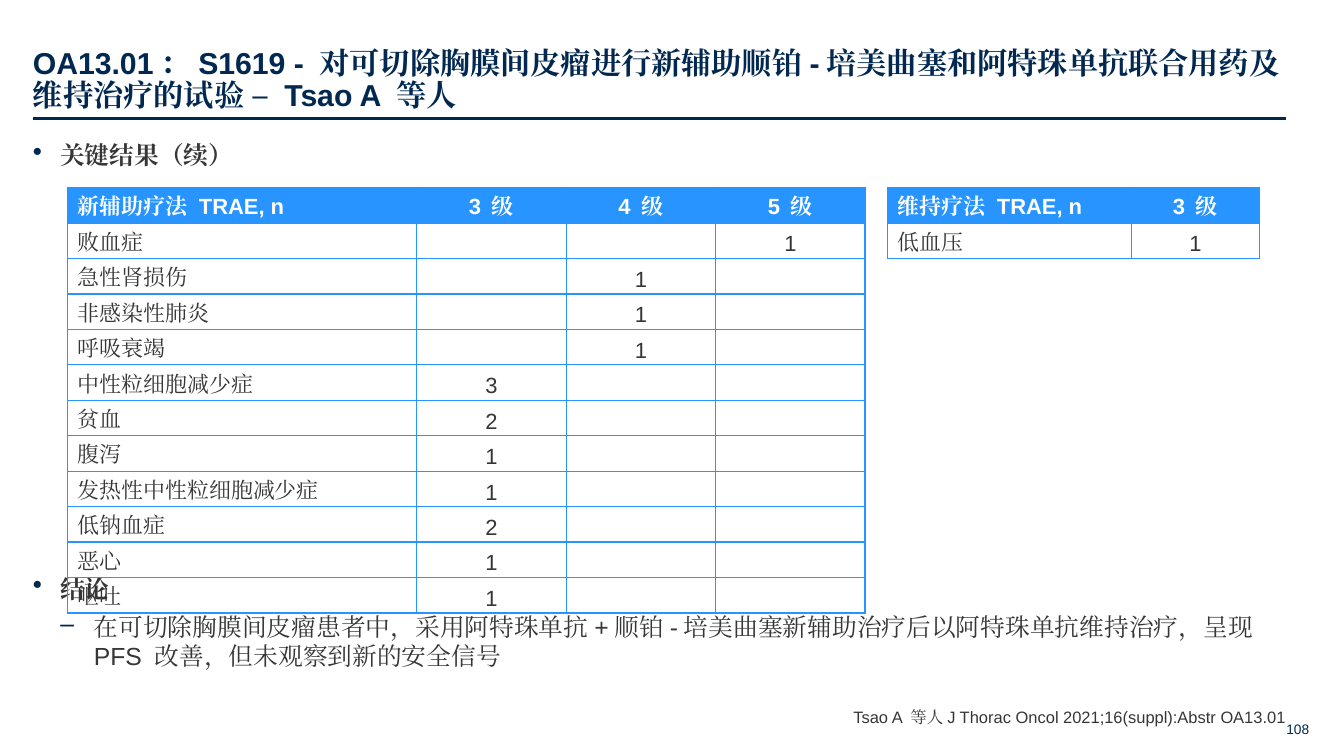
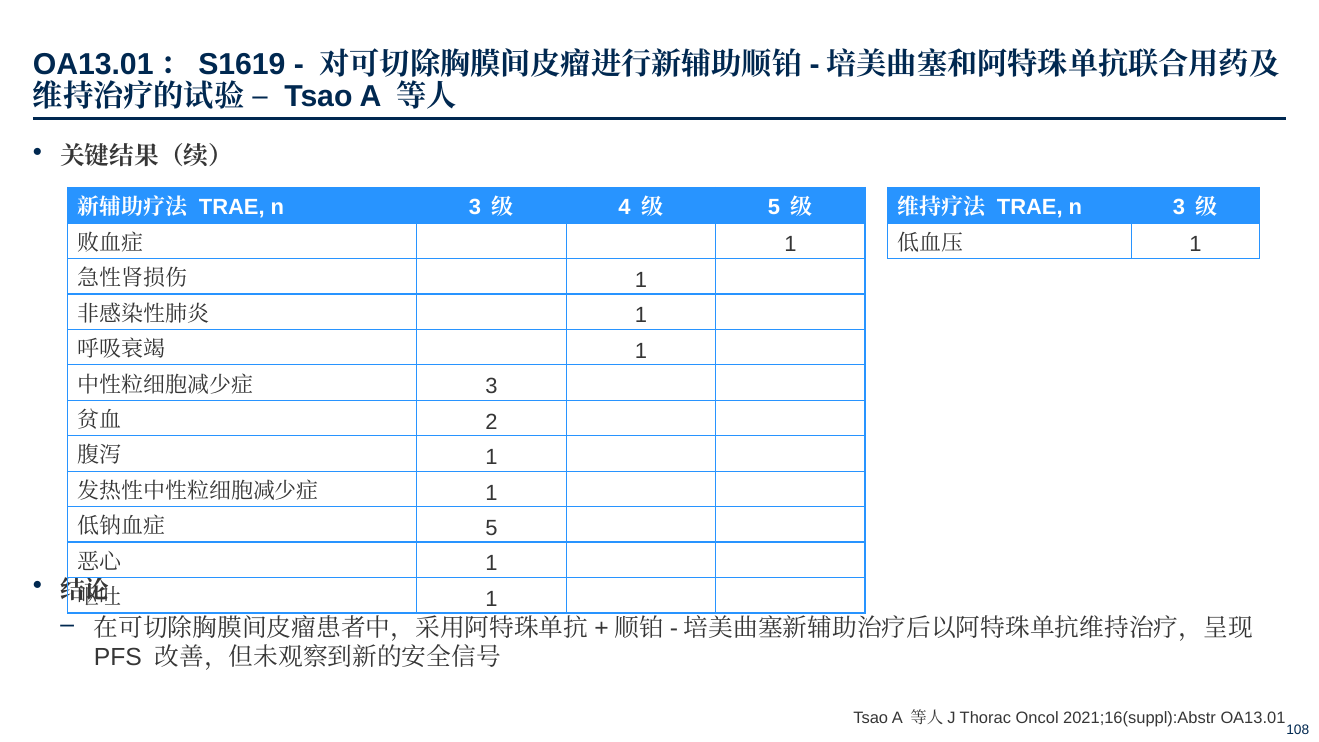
2 at (491, 528): 2 -> 5
